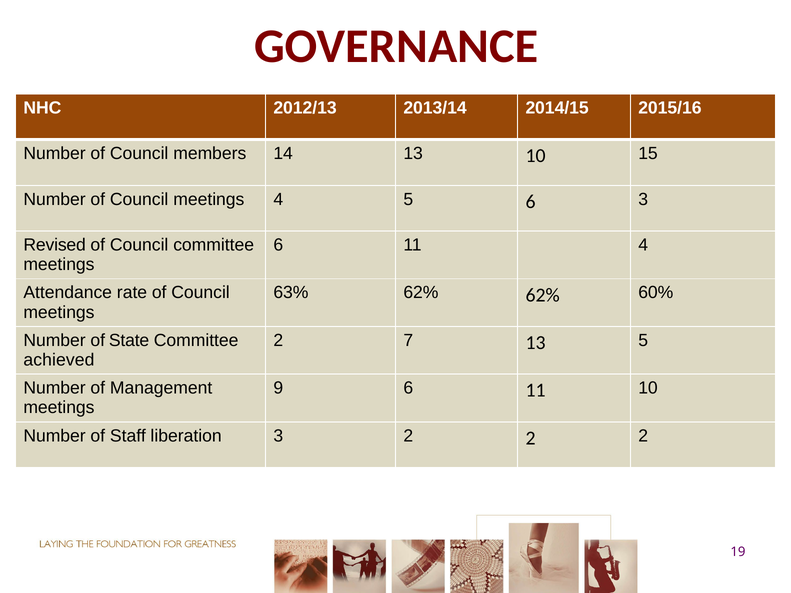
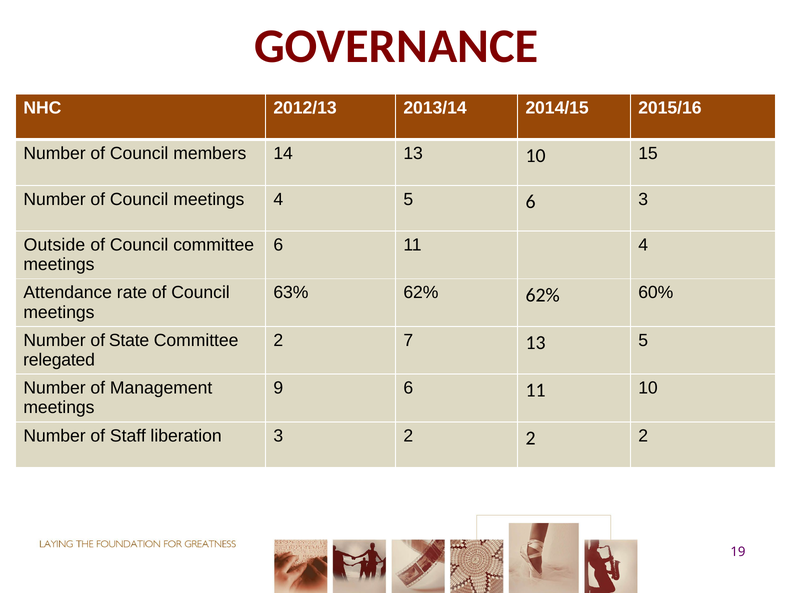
Revised: Revised -> Outside
achieved: achieved -> relegated
